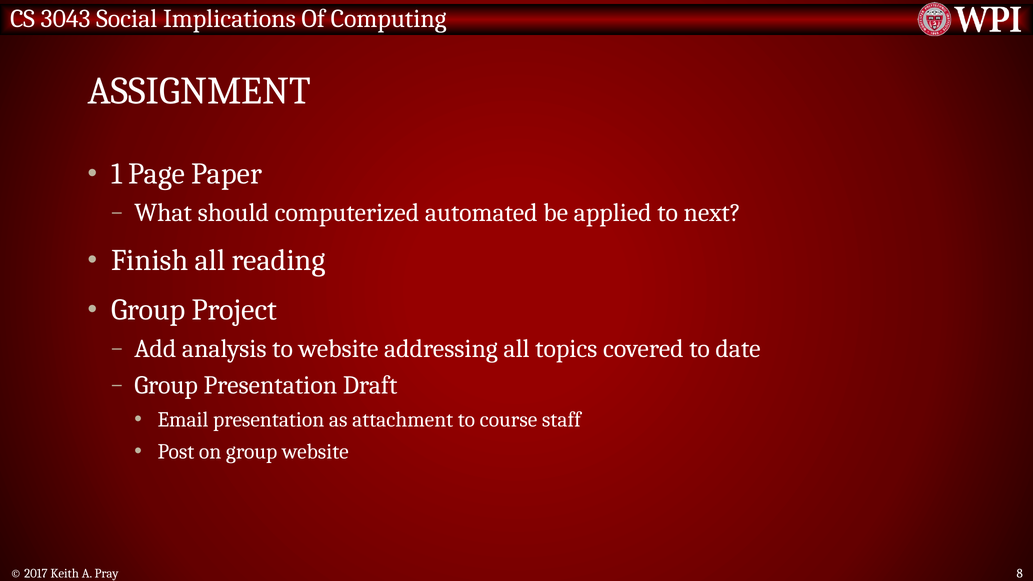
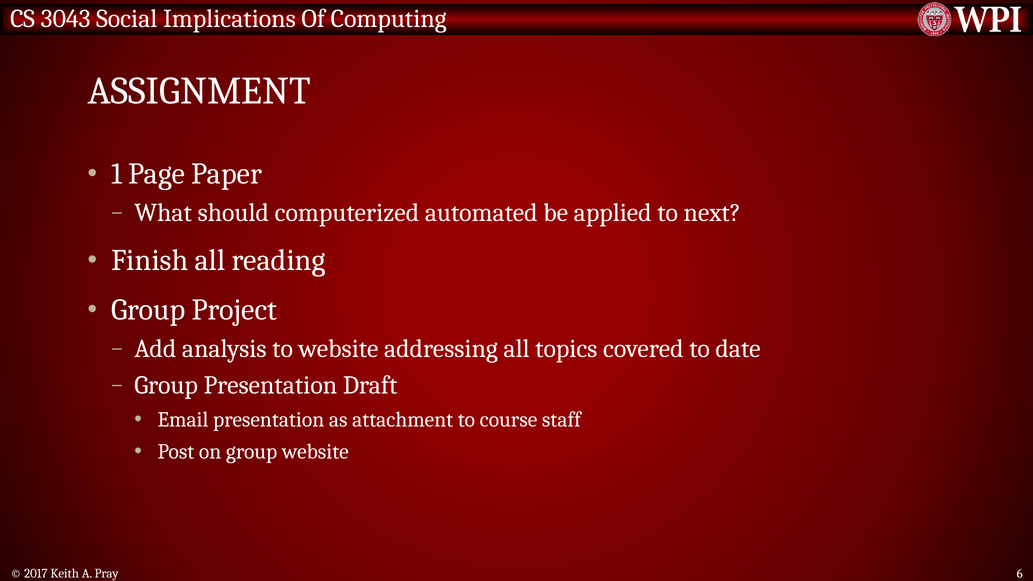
8: 8 -> 6
